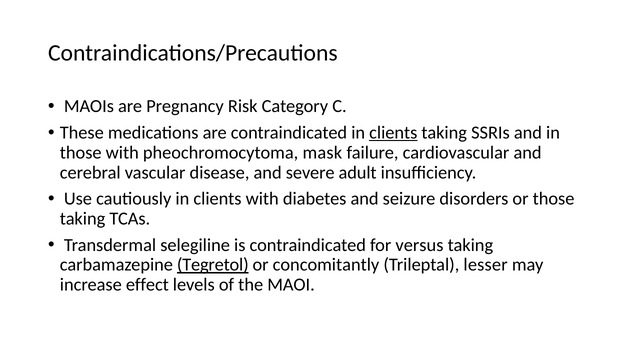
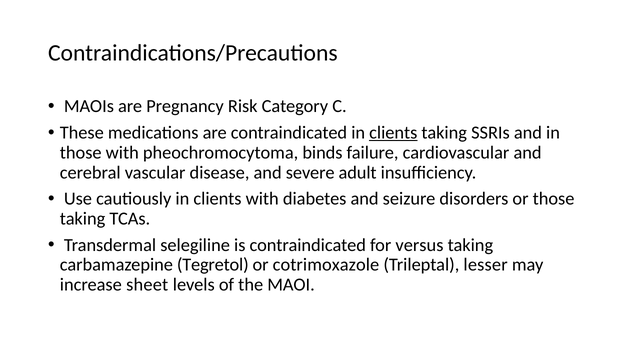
mask: mask -> binds
Tegretol underline: present -> none
concomitantly: concomitantly -> cotrimoxazole
effect: effect -> sheet
